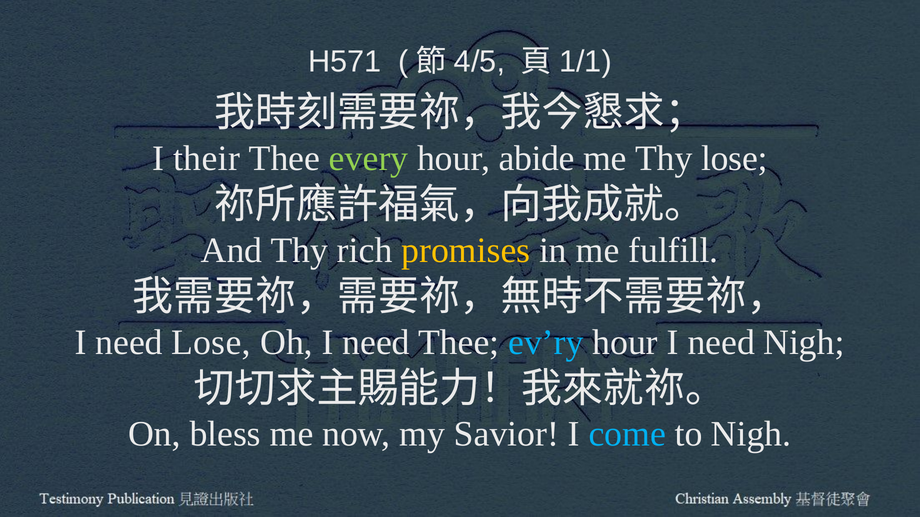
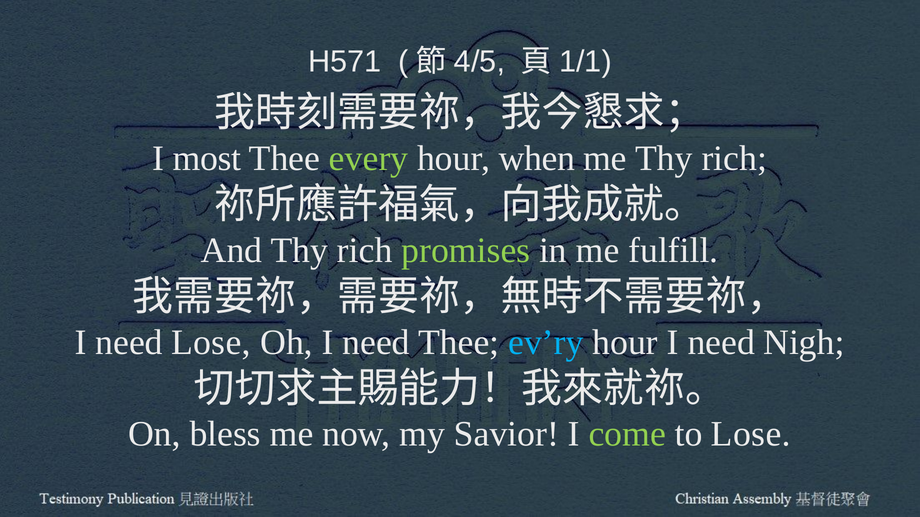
their: their -> most
abide: abide -> when
me Thy lose: lose -> rich
promises colour: yellow -> light green
come colour: light blue -> light green
to Nigh: Nigh -> Lose
